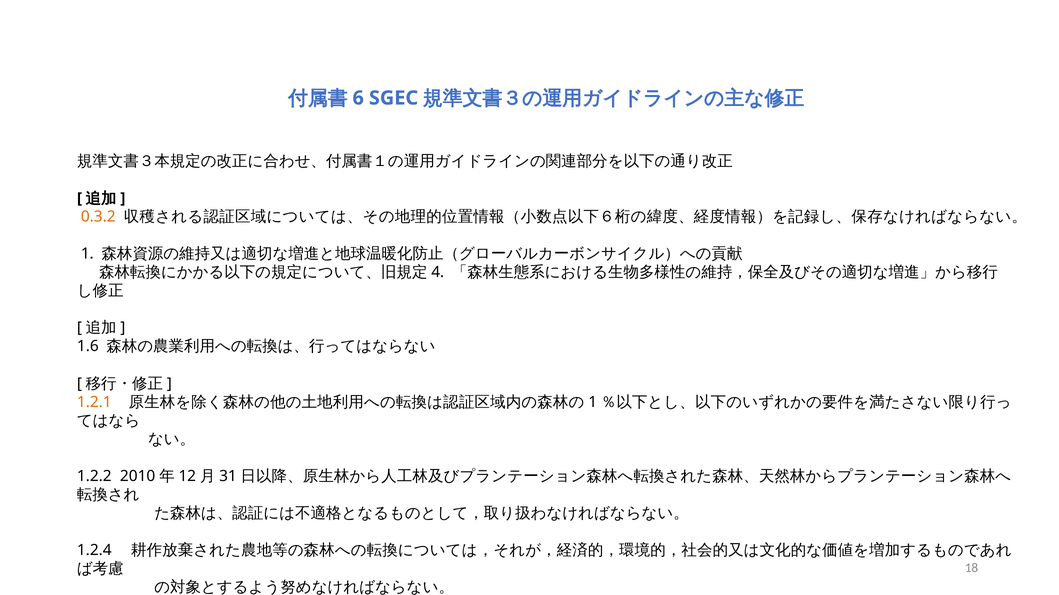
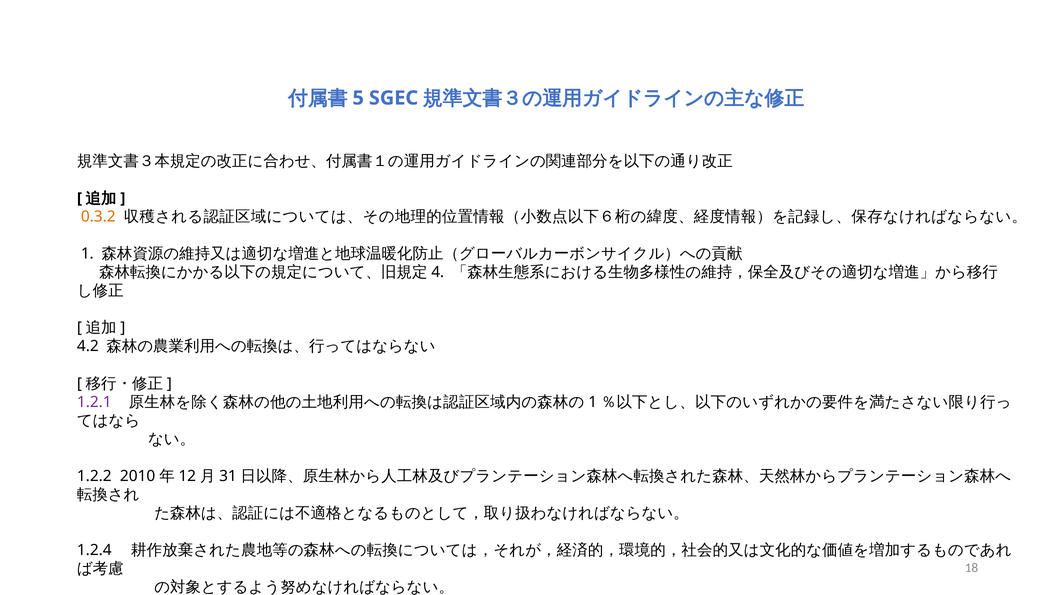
6: 6 -> 5
1.6: 1.6 -> 4.2
1.2.1 colour: orange -> purple
